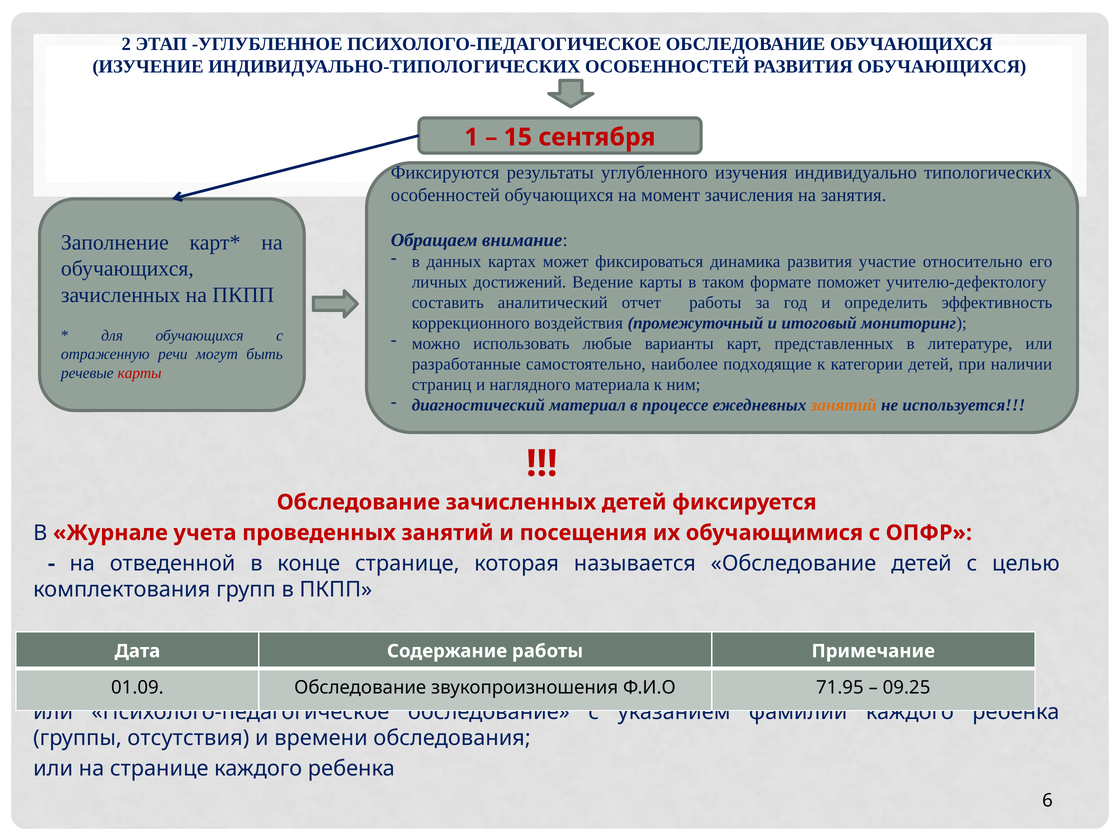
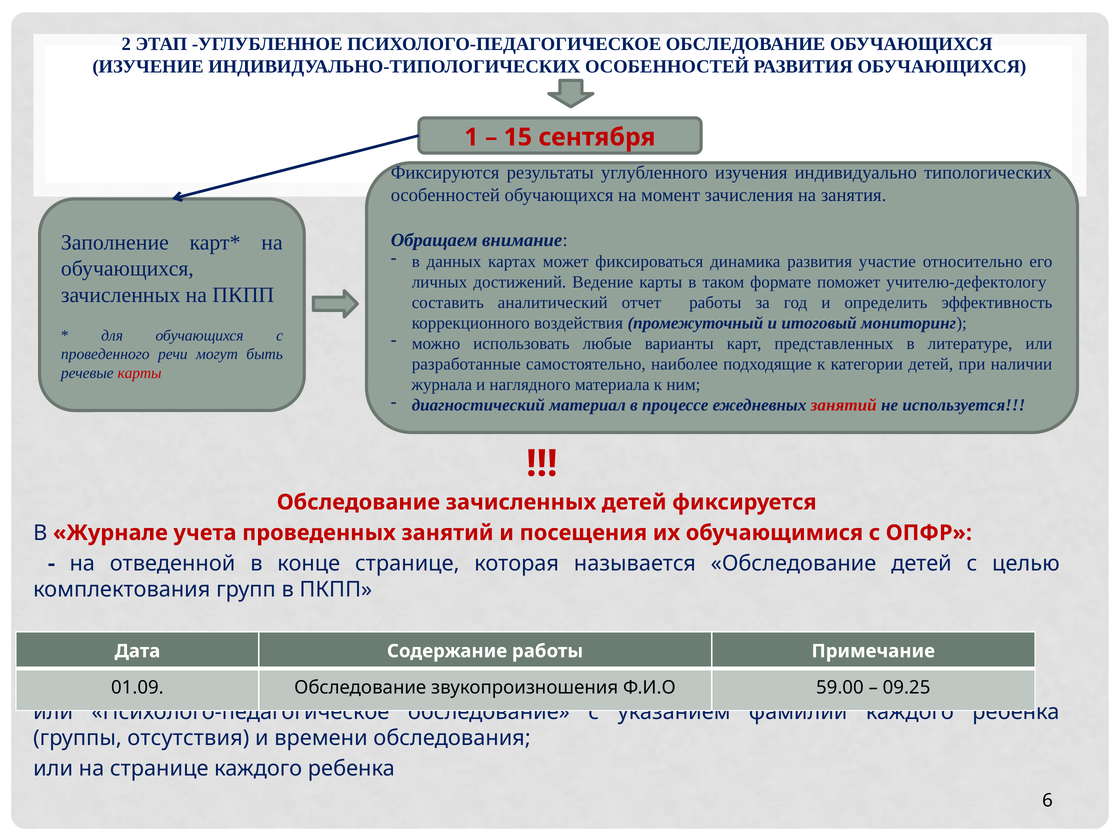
отраженную: отраженную -> проведенного
страниц: страниц -> журнала
занятий at (844, 405) colour: orange -> red
71.95: 71.95 -> 59.00
